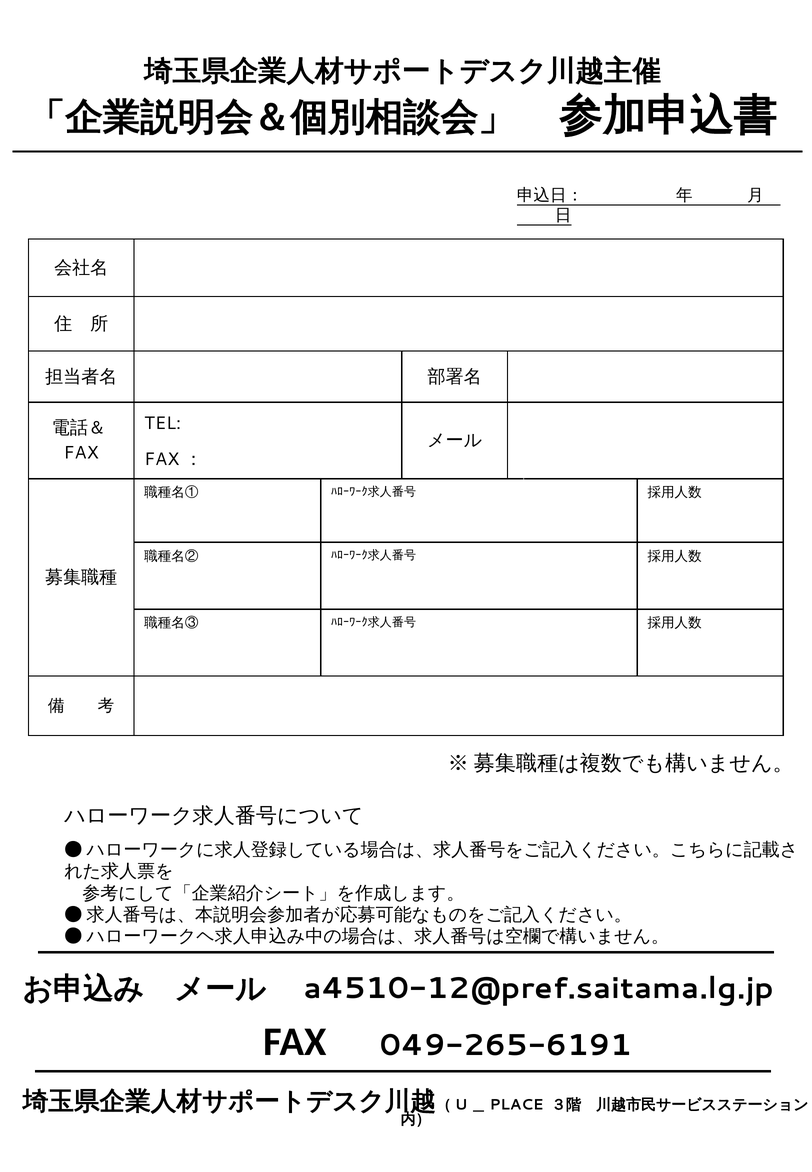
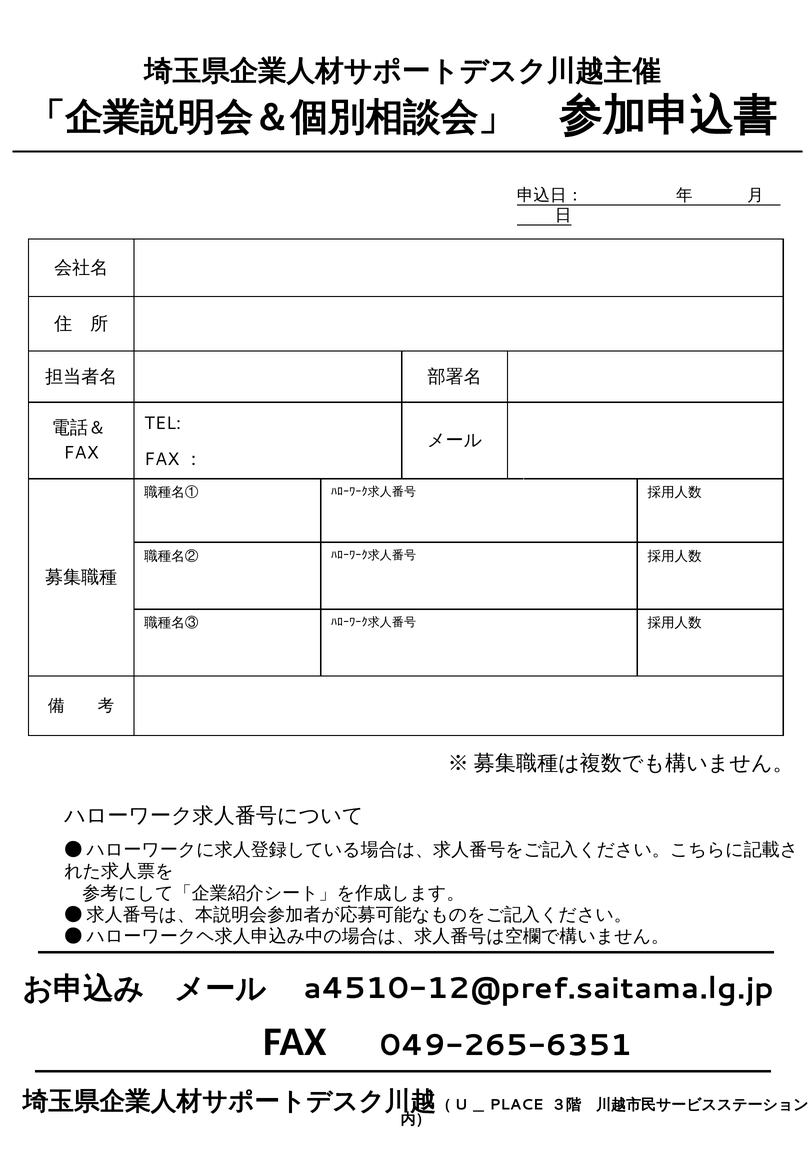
049-265-6191: 049-265-6191 -> 049-265-6351
